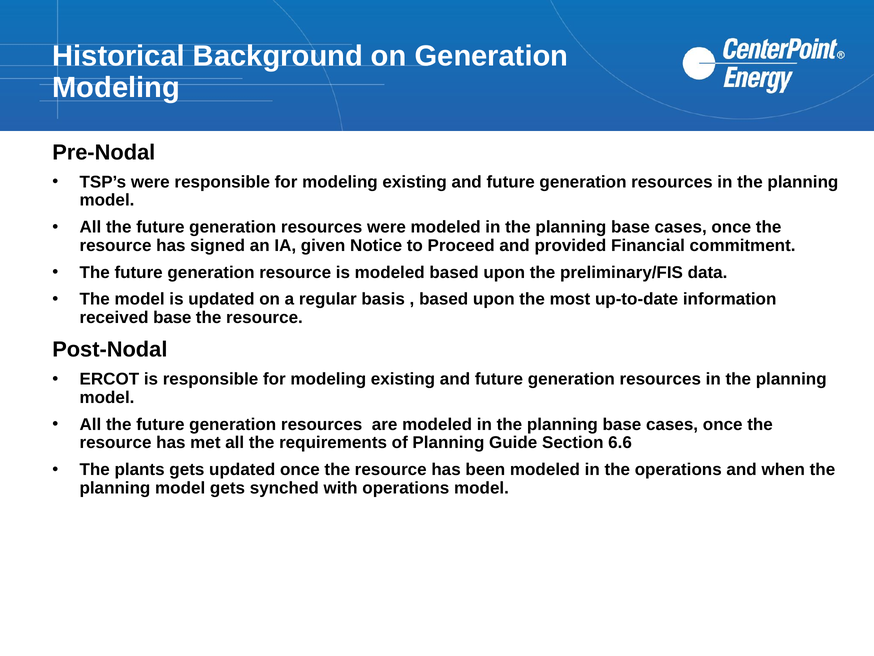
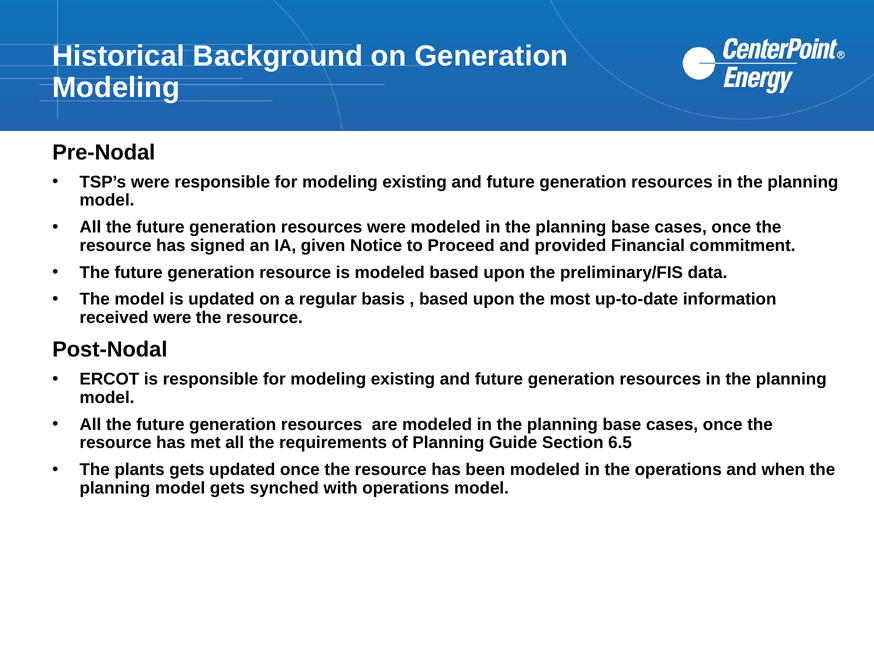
received base: base -> were
6.6: 6.6 -> 6.5
